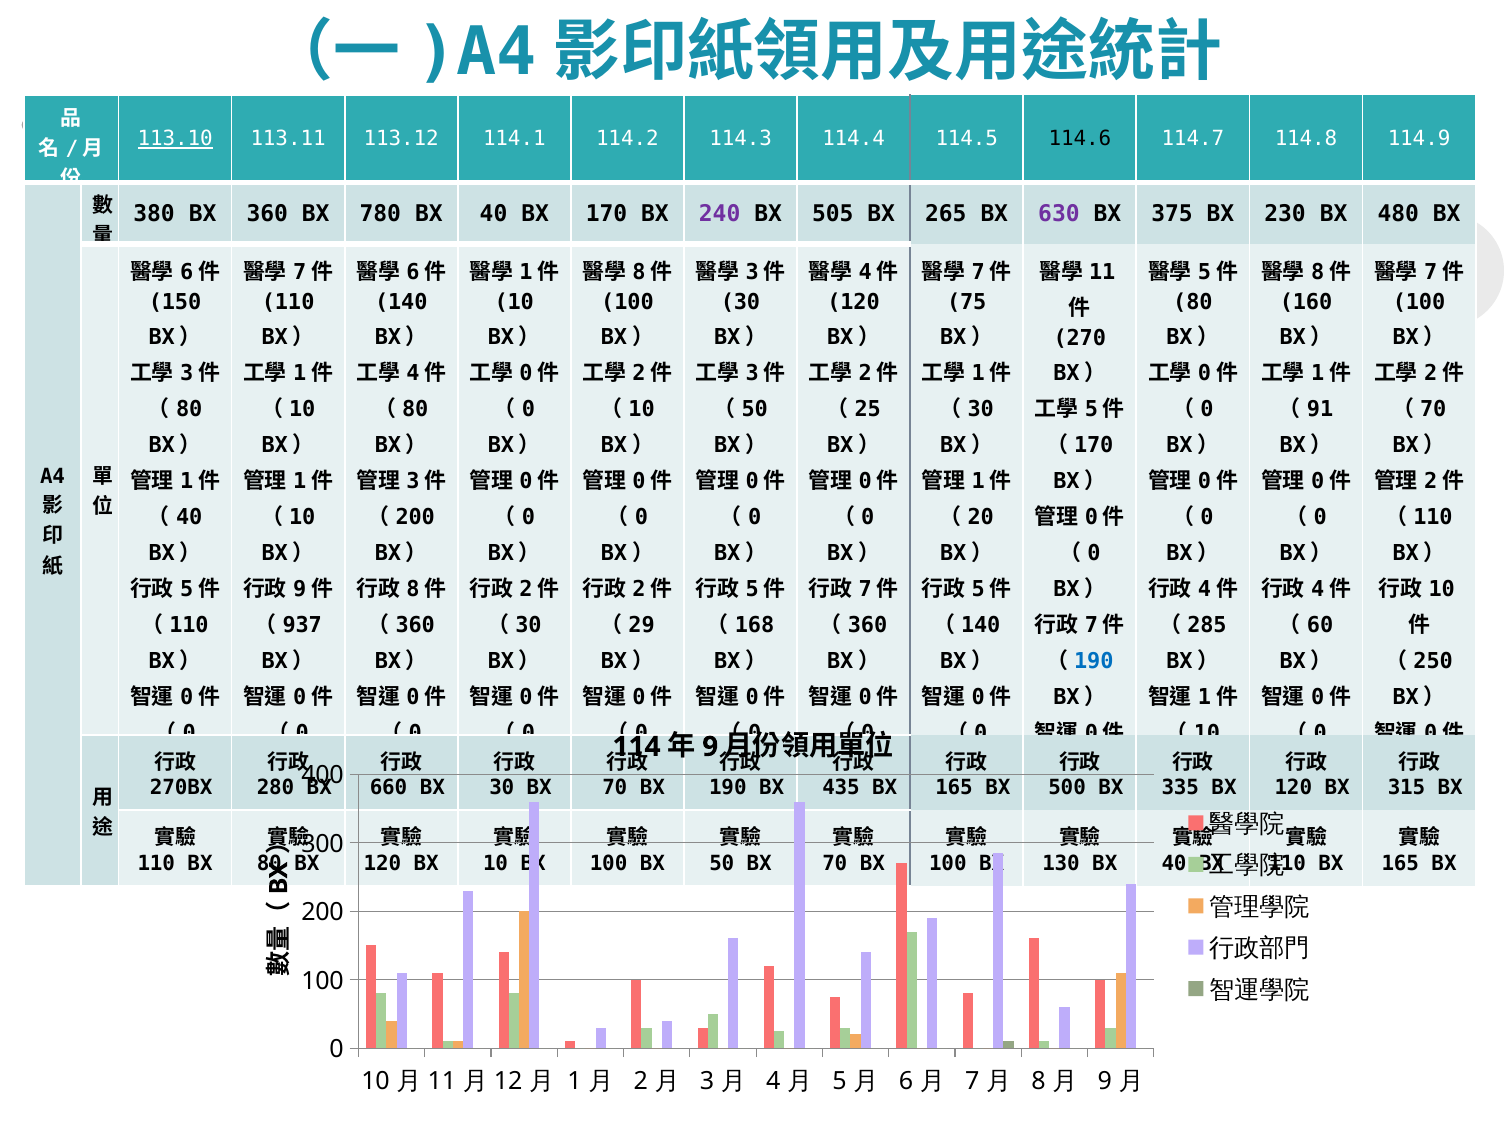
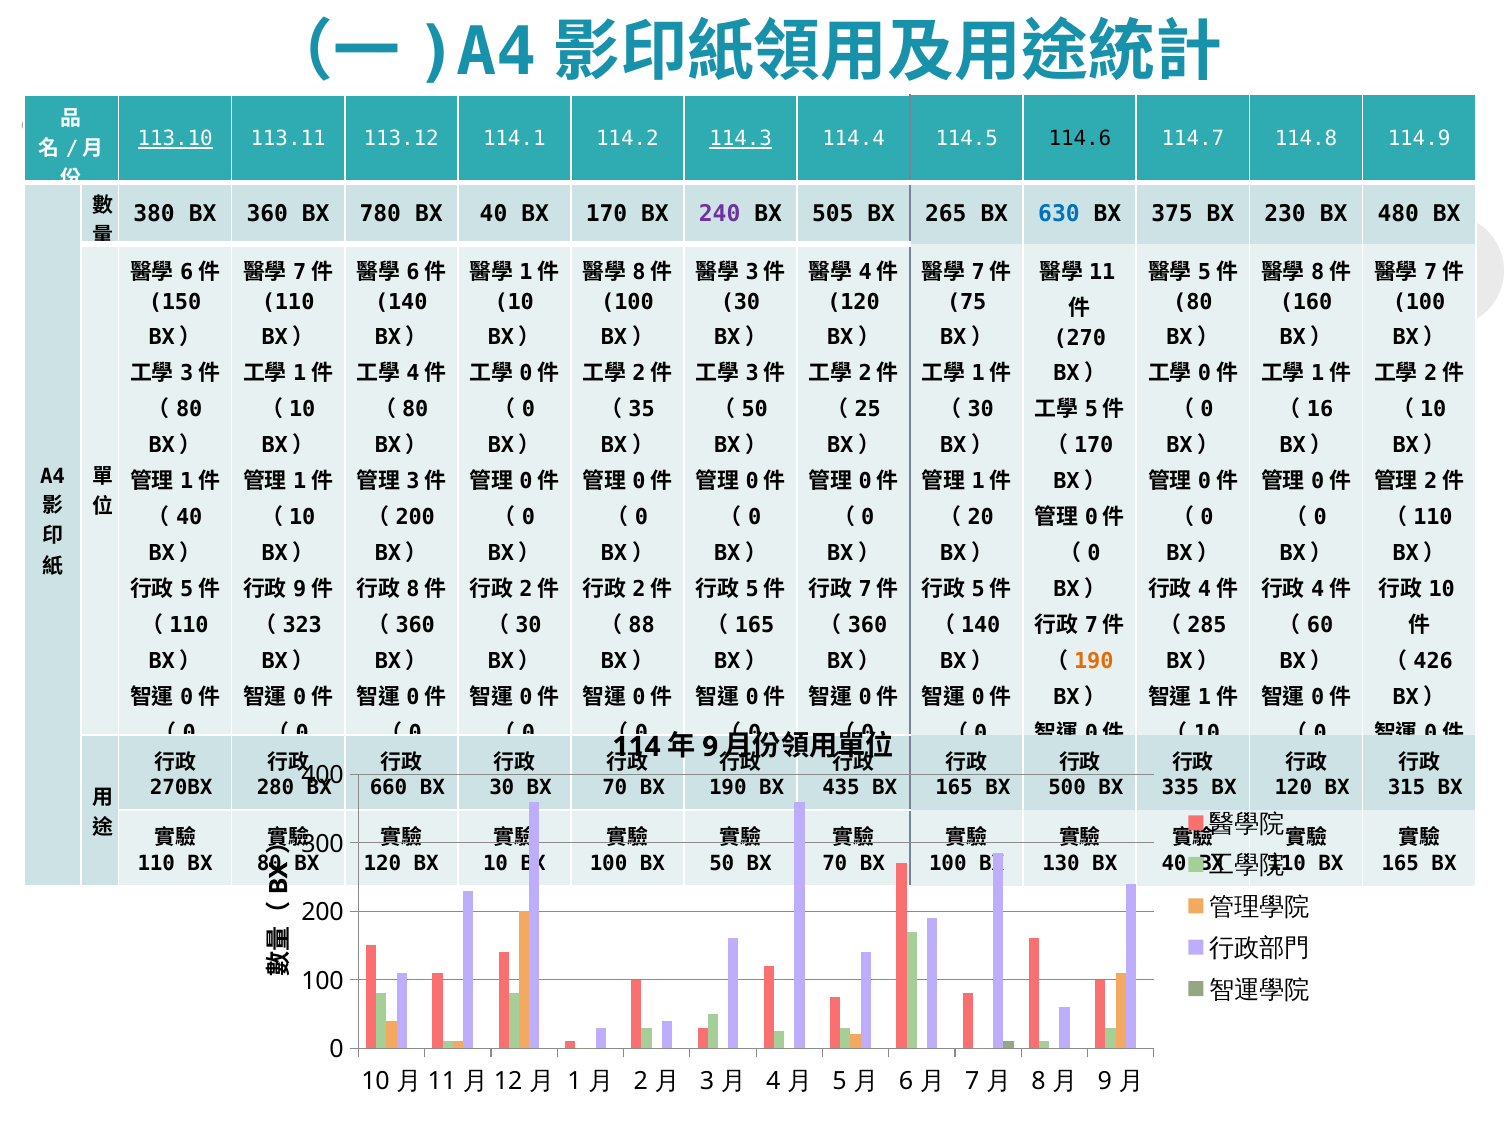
114.3 underline: none -> present
630 colour: purple -> blue
10 at (642, 410): 10 -> 35
91: 91 -> 16
70 at (1433, 410): 70 -> 10
937: 937 -> 323
29: 29 -> 88
168 at (755, 626): 168 -> 165
190 at (1094, 662) colour: blue -> orange
250: 250 -> 426
